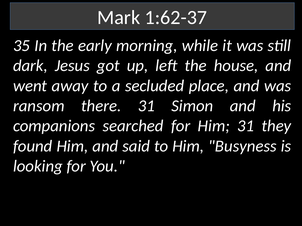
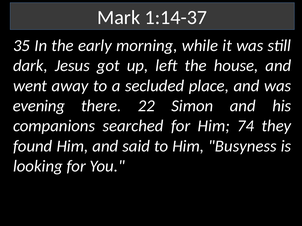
1:62-37: 1:62-37 -> 1:14-37
ransom: ransom -> evening
there 31: 31 -> 22
Him 31: 31 -> 74
